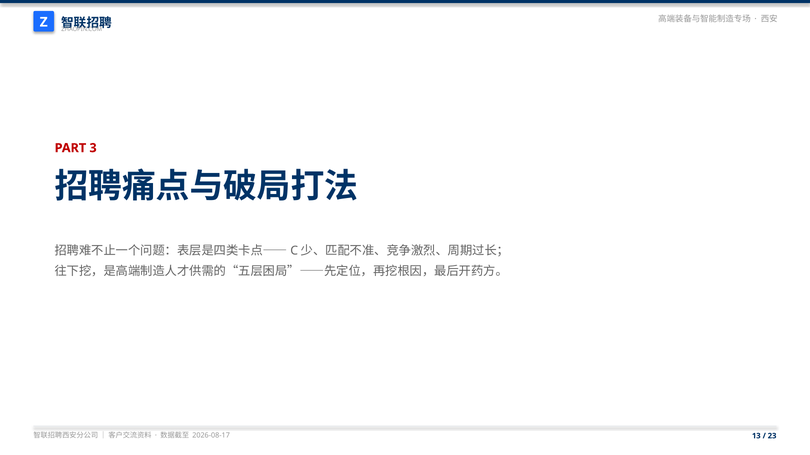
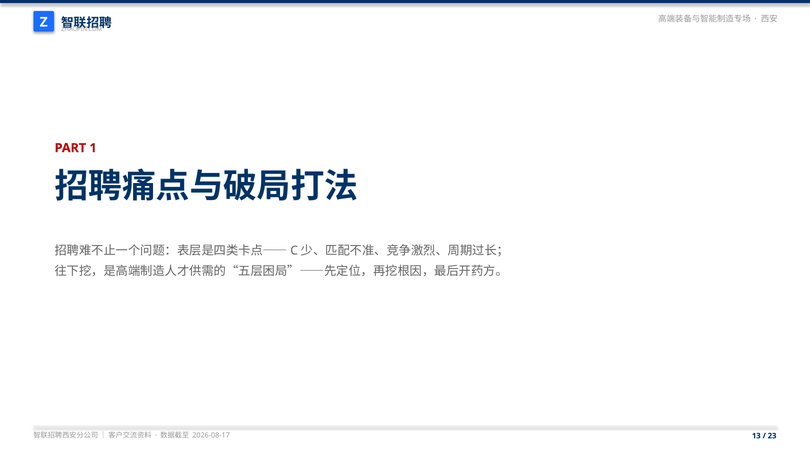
3: 3 -> 1
